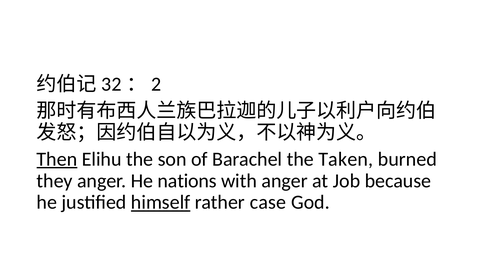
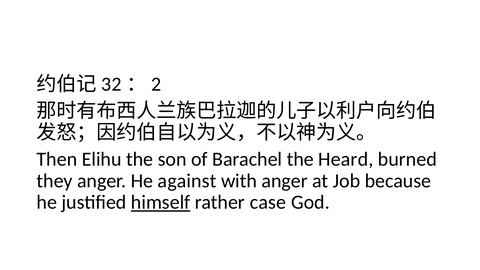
Then underline: present -> none
Taken: Taken -> Heard
nations: nations -> against
